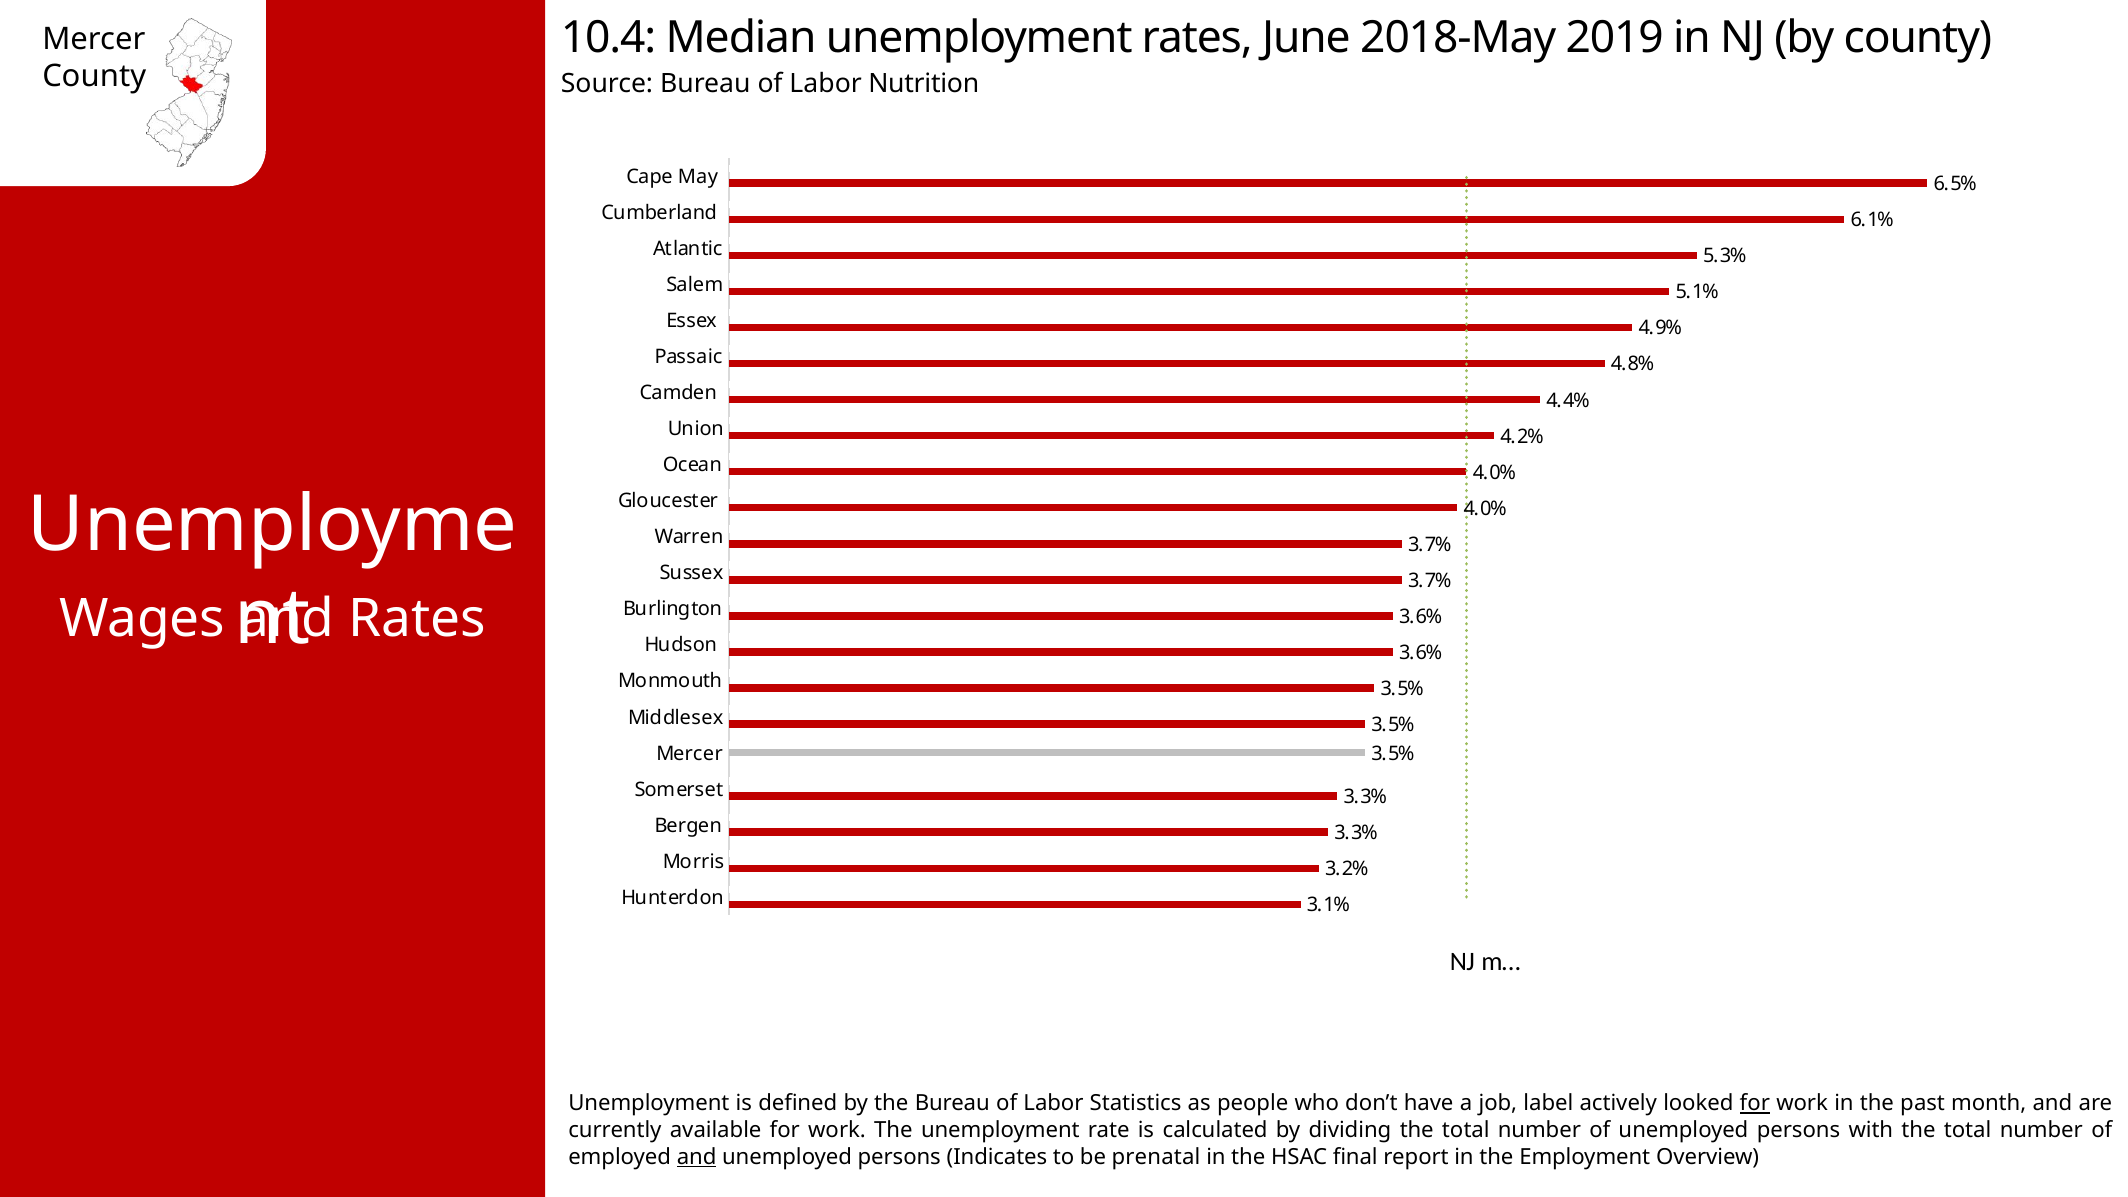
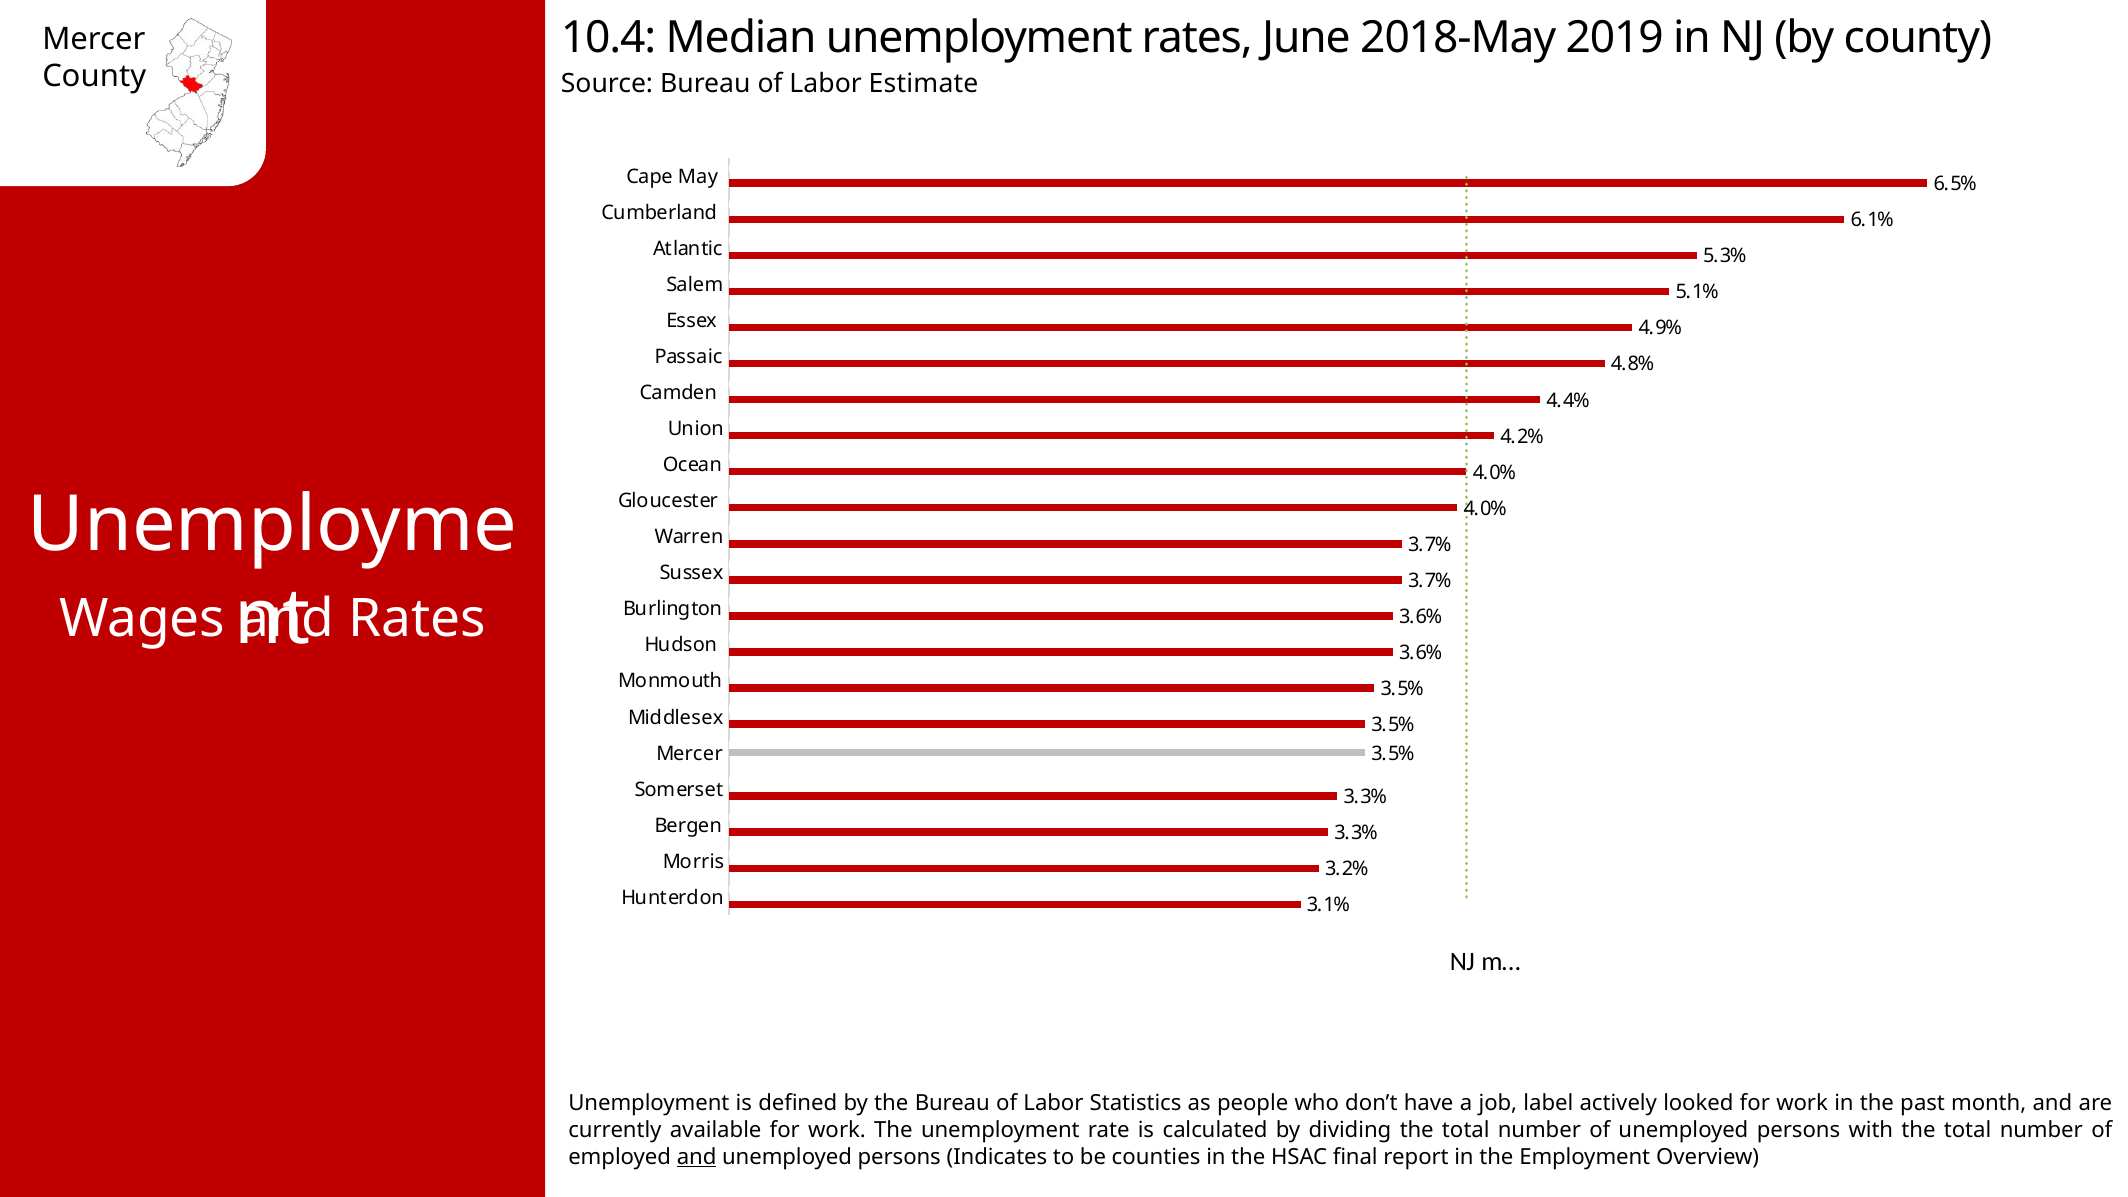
Nutrition: Nutrition -> Estimate
for at (1755, 1103) underline: present -> none
prenatal: prenatal -> counties
